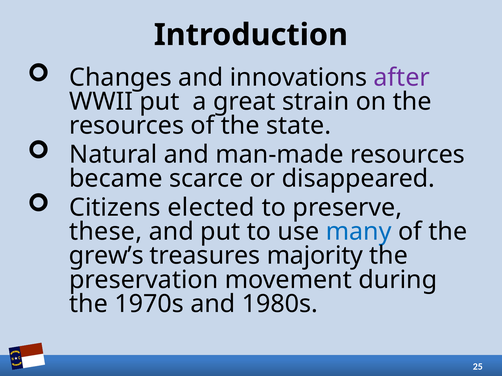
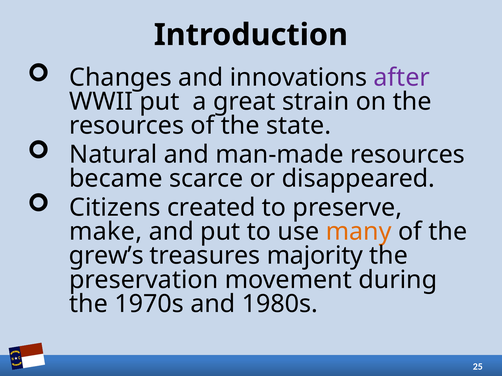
elected: elected -> created
these: these -> make
many colour: blue -> orange
